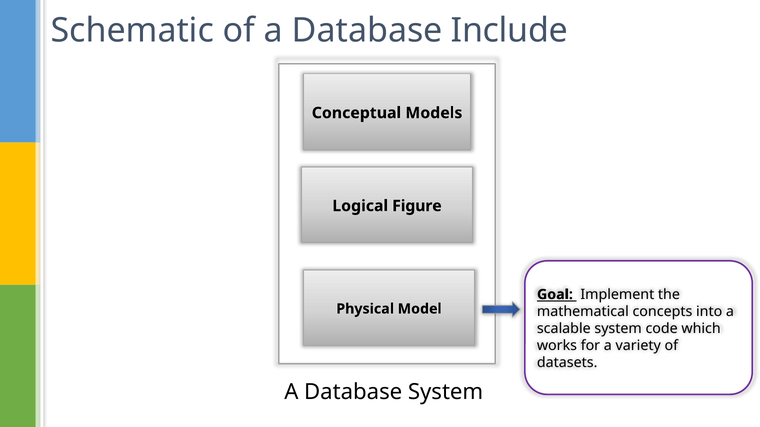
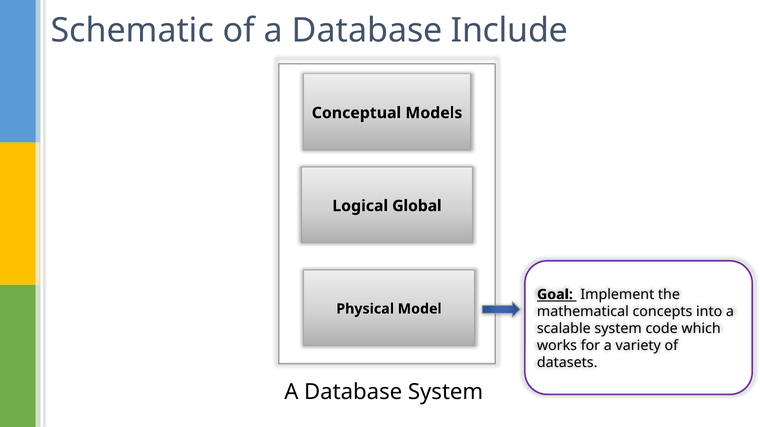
Figure: Figure -> Global
